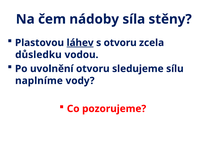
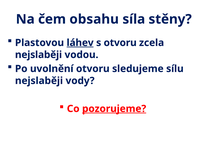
nádoby: nádoby -> obsahu
důsledku at (38, 55): důsledku -> nejslaběji
naplníme at (39, 81): naplníme -> nejslaběji
pozorujeme underline: none -> present
